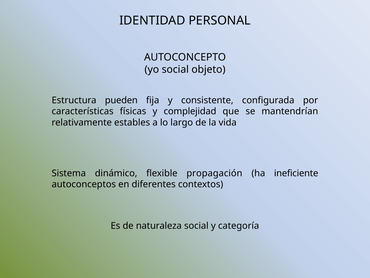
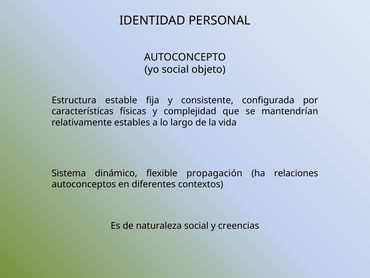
pueden: pueden -> estable
ineficiente: ineficiente -> relaciones
categoría: categoría -> creencias
